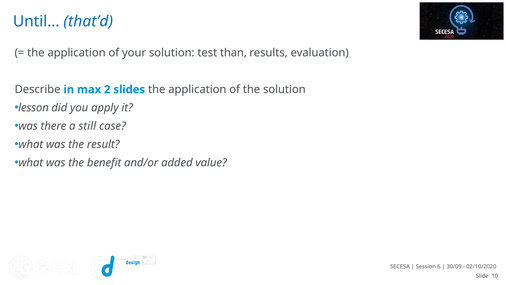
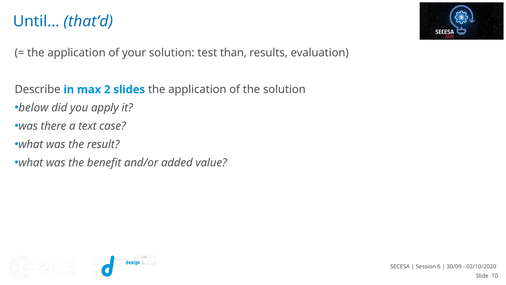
lesson: lesson -> below
still: still -> text
